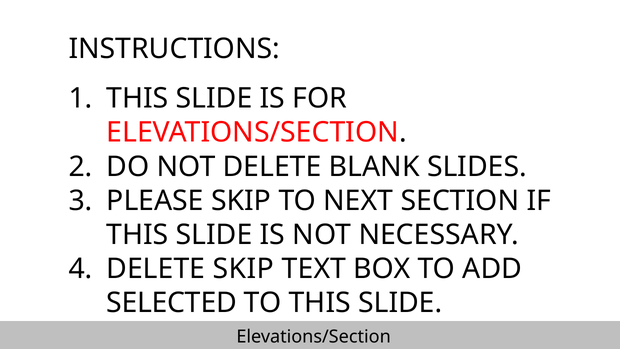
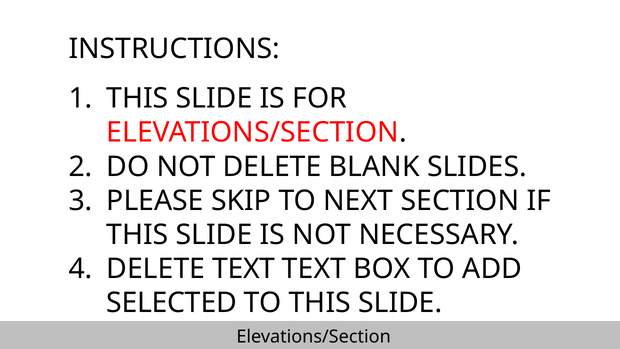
DELETE SKIP: SKIP -> TEXT
